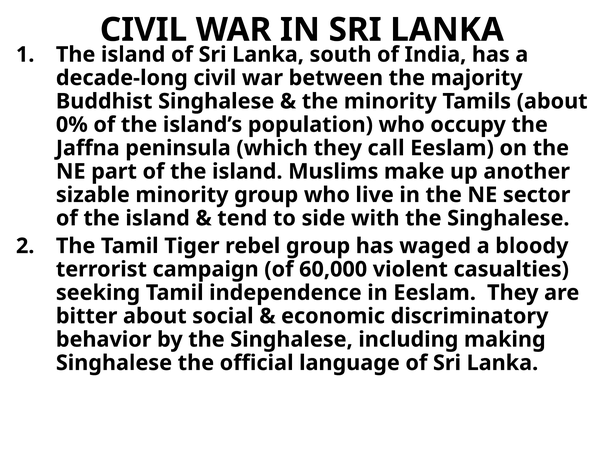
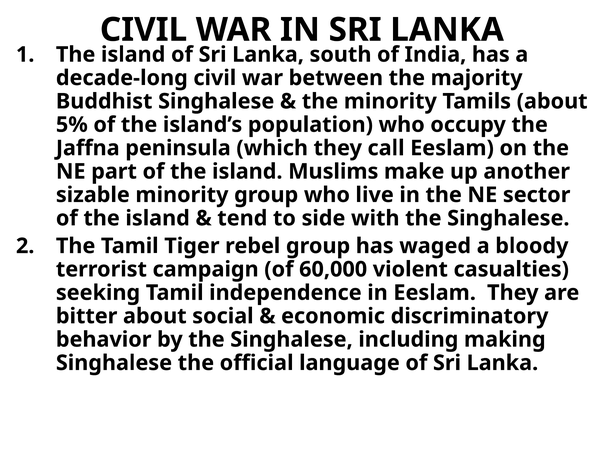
0%: 0% -> 5%
